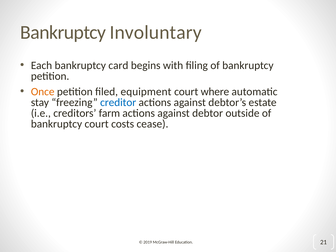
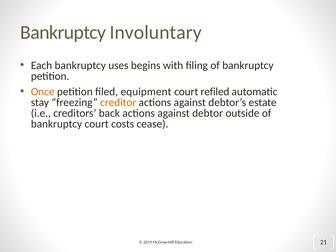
card: card -> uses
where: where -> refiled
creditor colour: blue -> orange
farm: farm -> back
